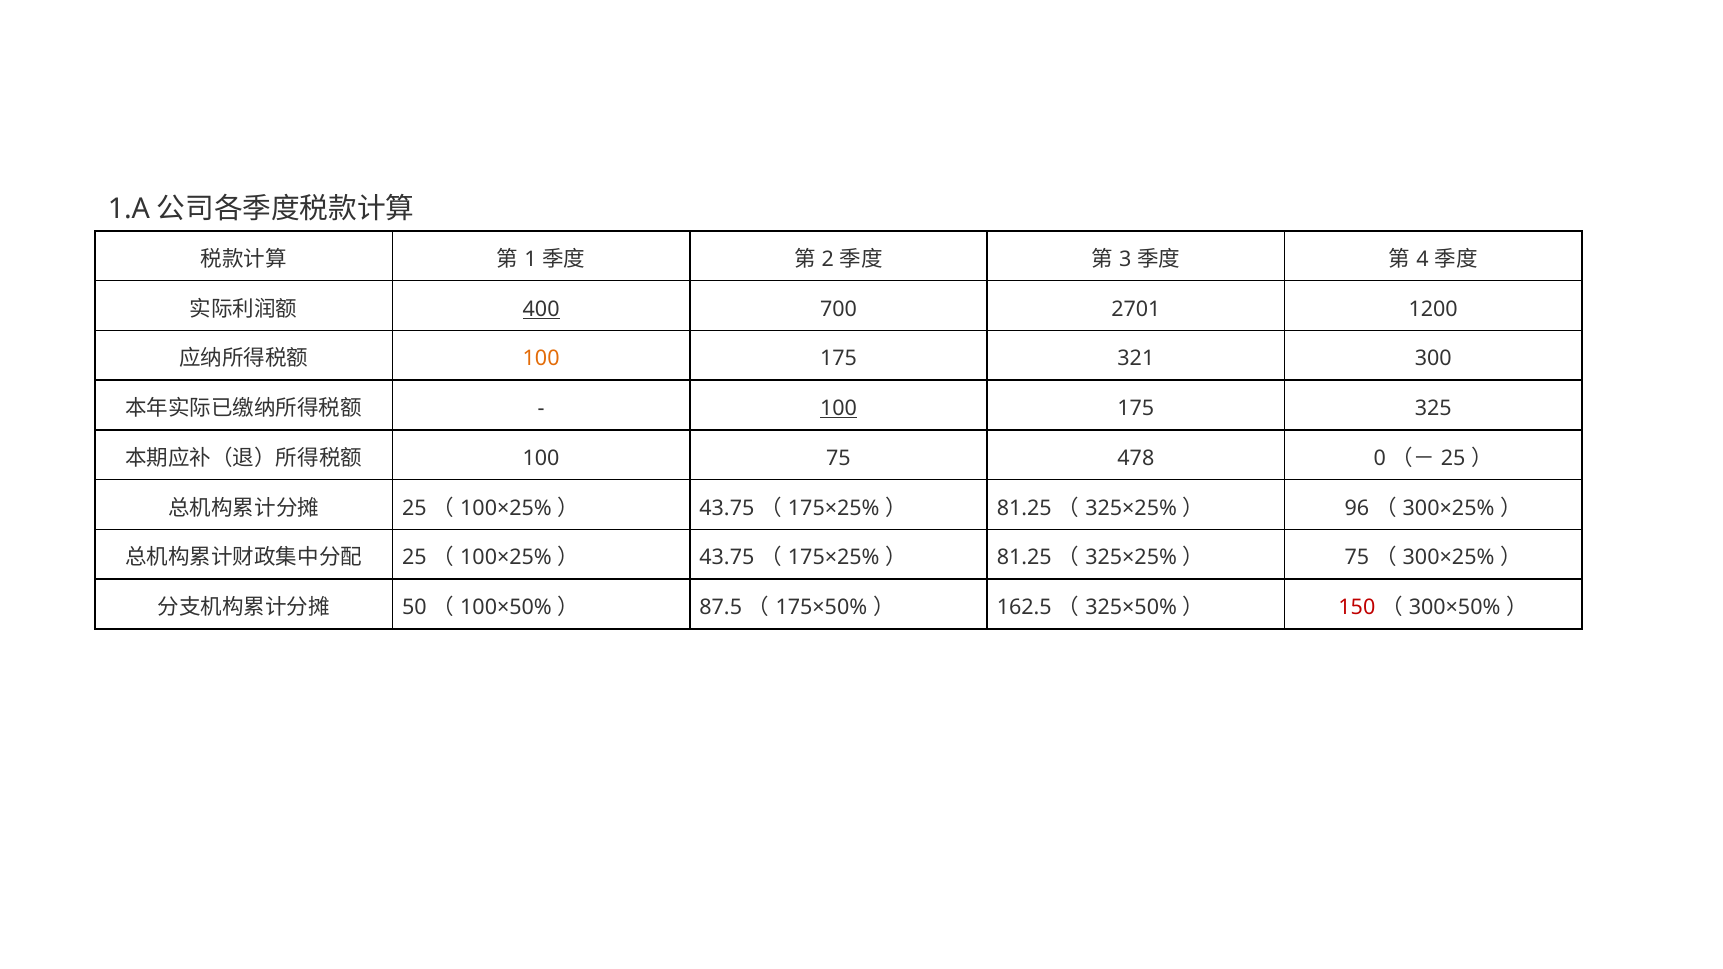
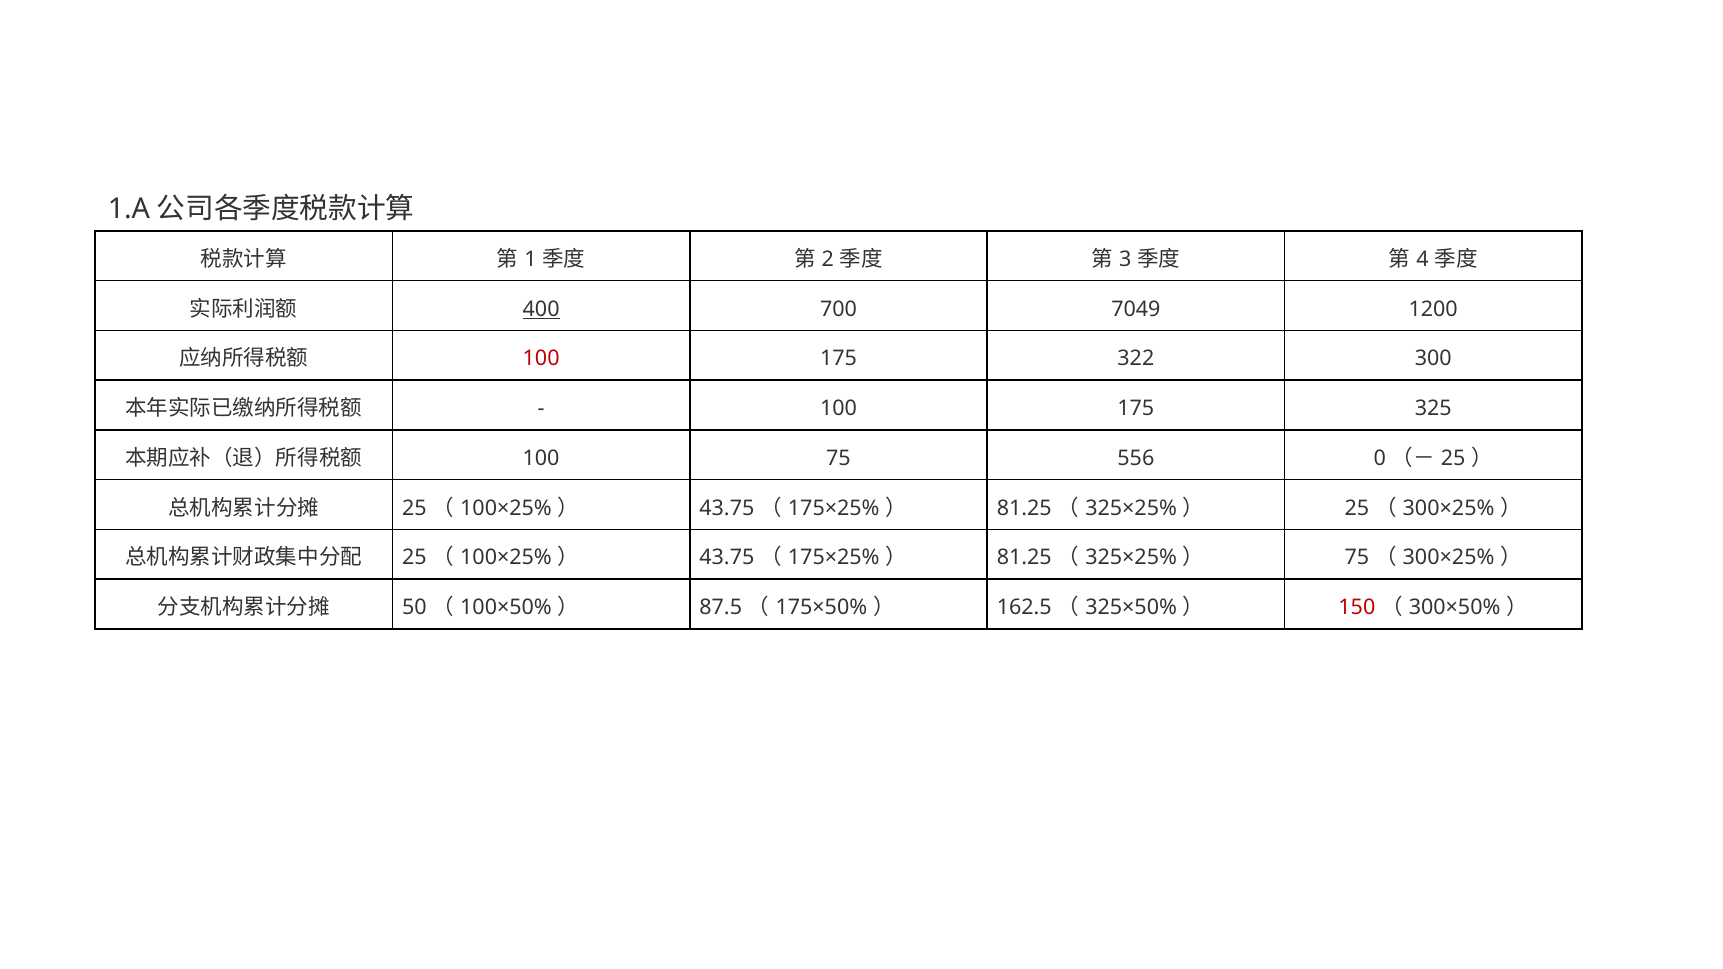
2701: 2701 -> 7049
100 at (541, 359) colour: orange -> red
321: 321 -> 322
100 at (839, 409) underline: present -> none
478: 478 -> 556
96 at (1357, 508): 96 -> 25
